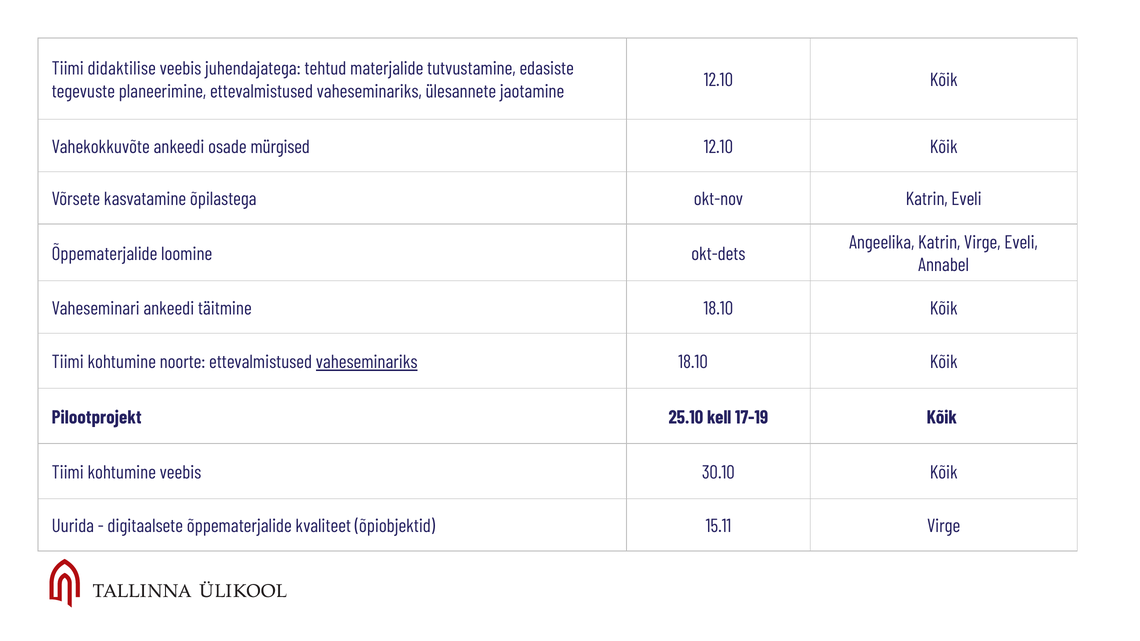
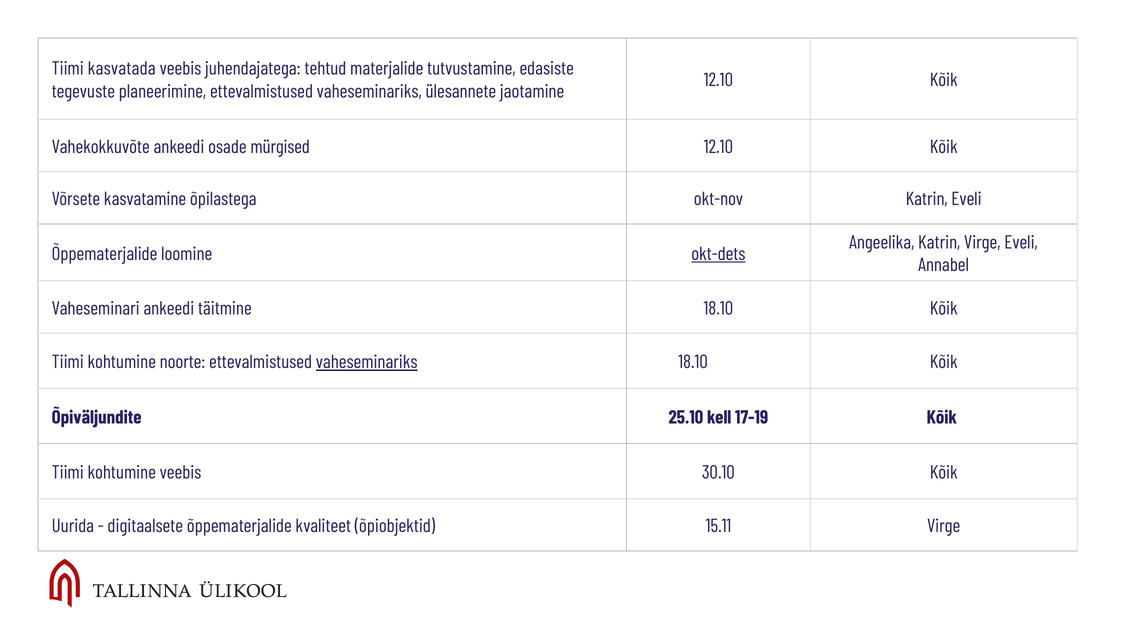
didaktilise: didaktilise -> kasvatada
okt-dets underline: none -> present
Pilootprojekt: Pilootprojekt -> Õpiväljundite
